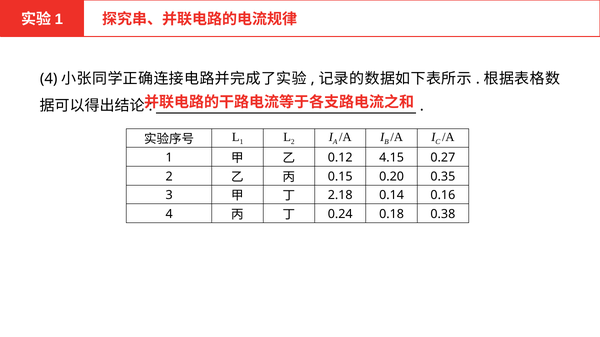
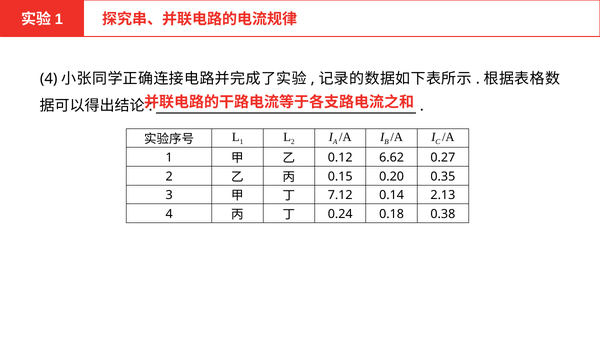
4.15: 4.15 -> 6.62
2.18: 2.18 -> 7.12
0.16: 0.16 -> 2.13
